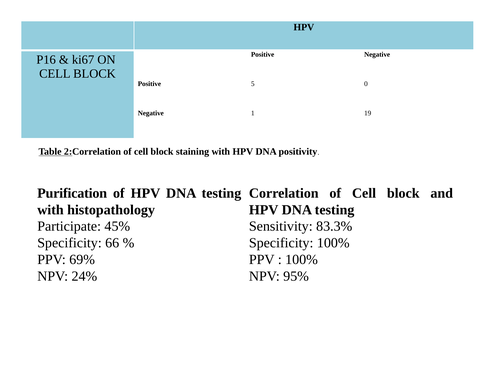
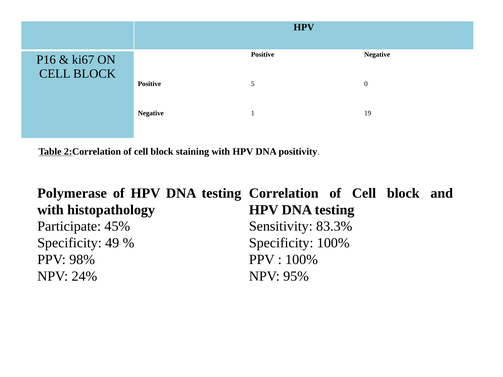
Purification: Purification -> Polymerase
66: 66 -> 49
69%: 69% -> 98%
